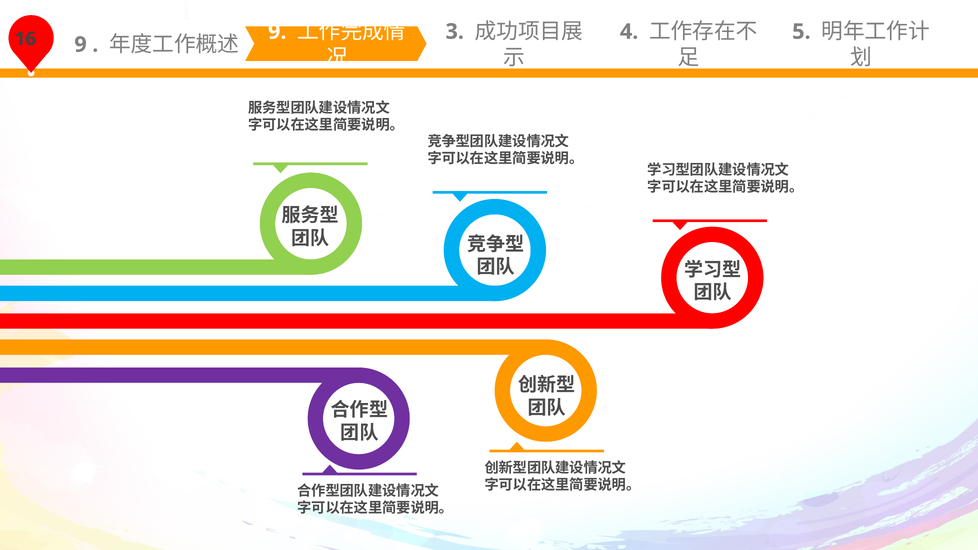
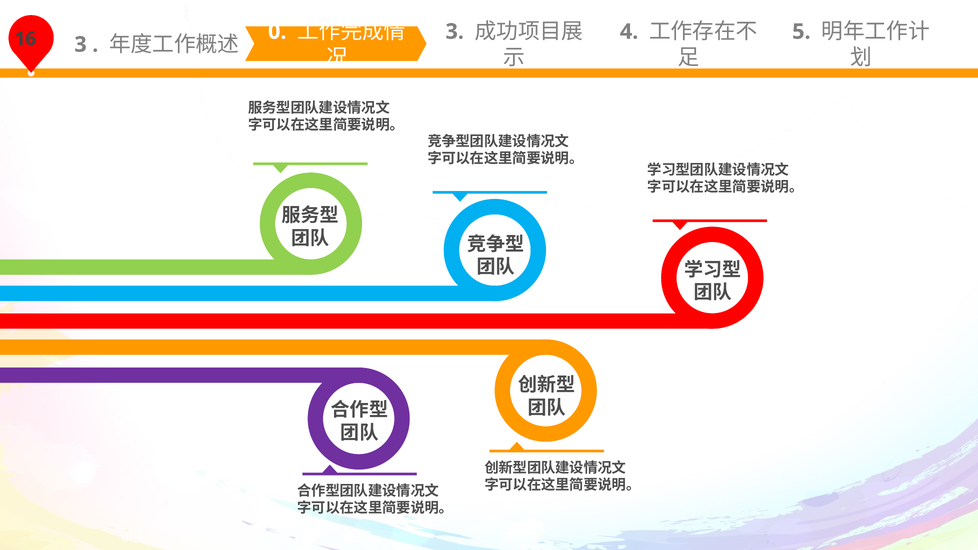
9 at (81, 45): 9 -> 3
9 at (277, 32): 9 -> 0
